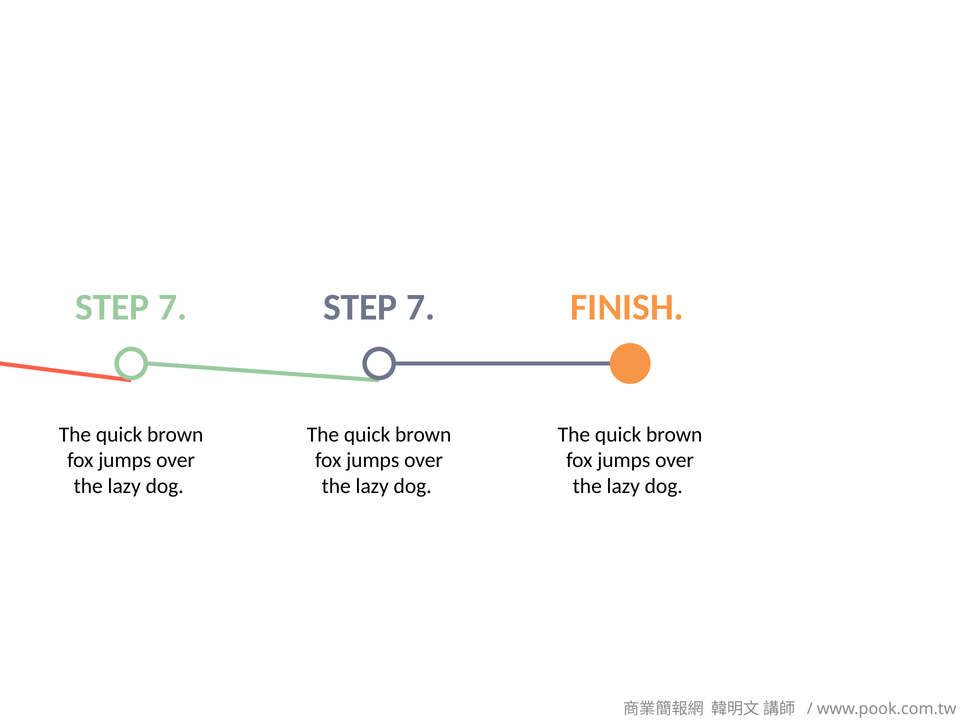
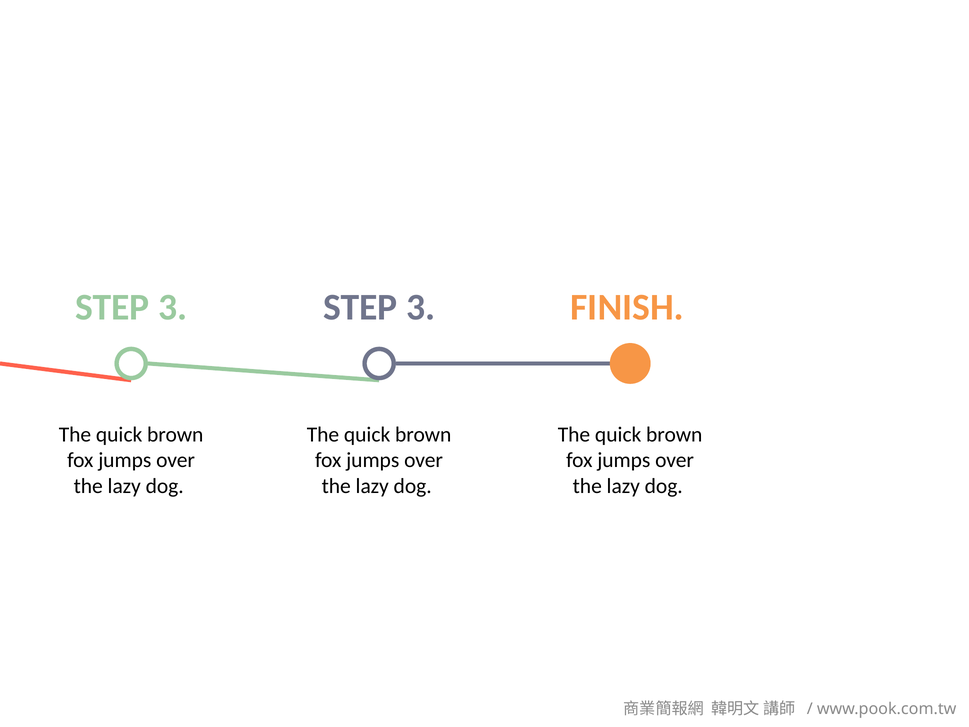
7 at (173, 307): 7 -> 3
7 at (421, 307): 7 -> 3
